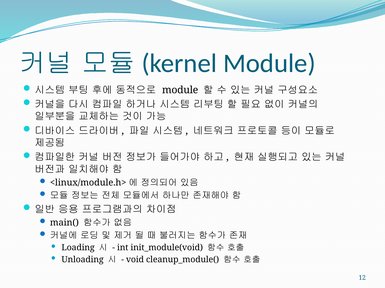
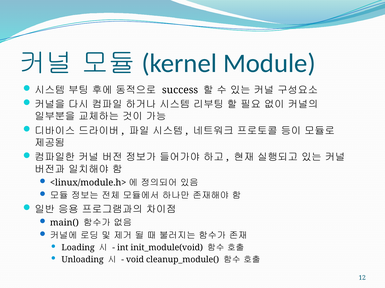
module at (180, 90): module -> success
